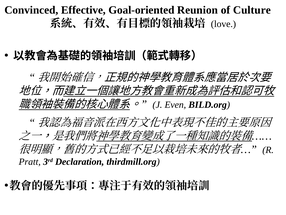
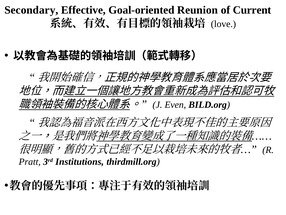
Convinced: Convinced -> Secondary
Culture: Culture -> Current
Declaration: Declaration -> Institutions
